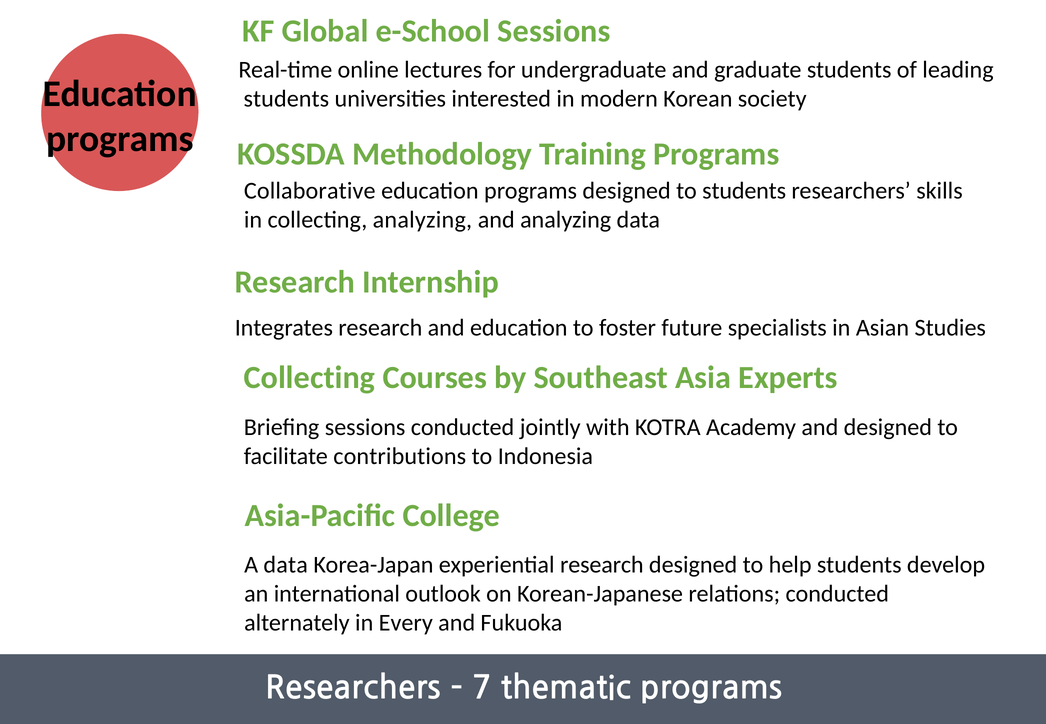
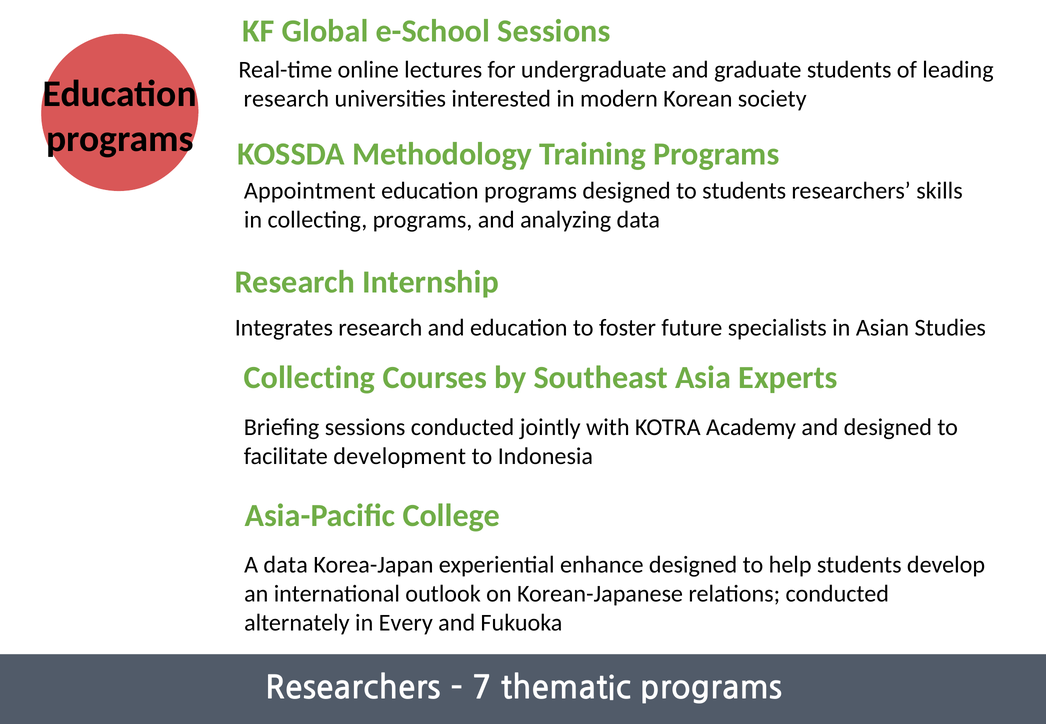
students at (286, 99): students -> research
Collaborative: Collaborative -> Appointment
collecting analyzing: analyzing -> programs
contributions: contributions -> development
experiential research: research -> enhance
